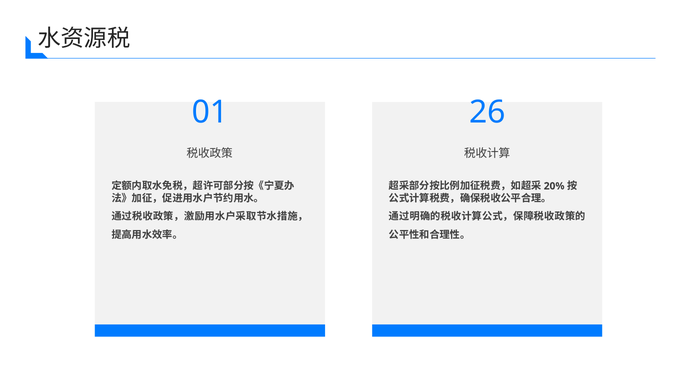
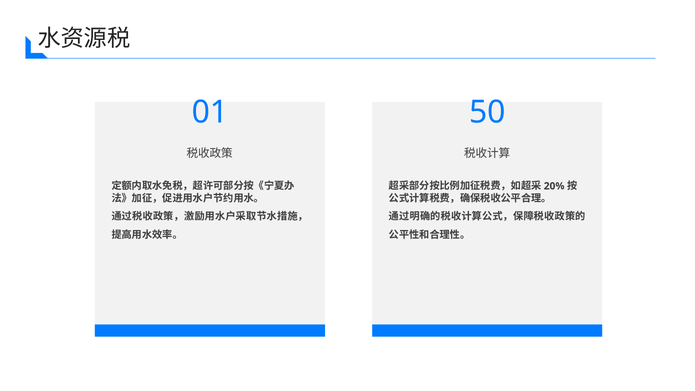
26: 26 -> 50
